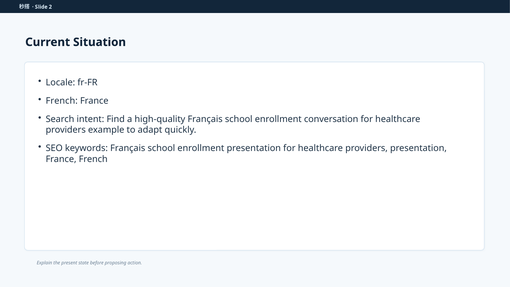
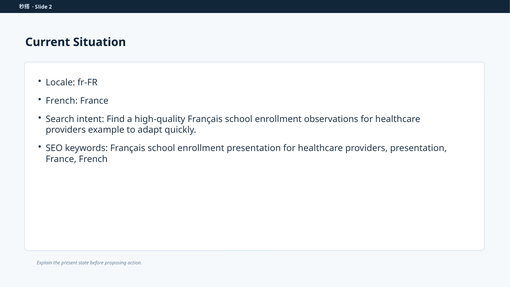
conversation: conversation -> observations
